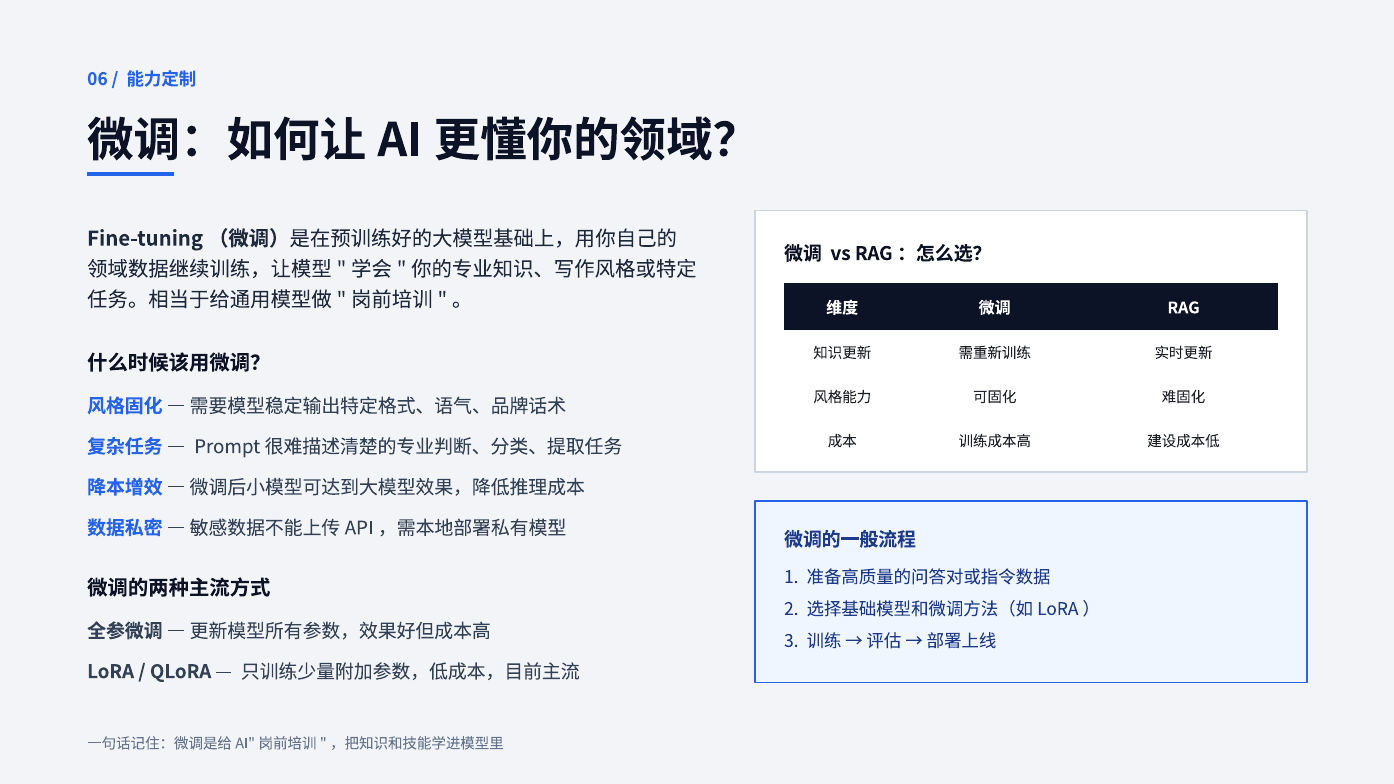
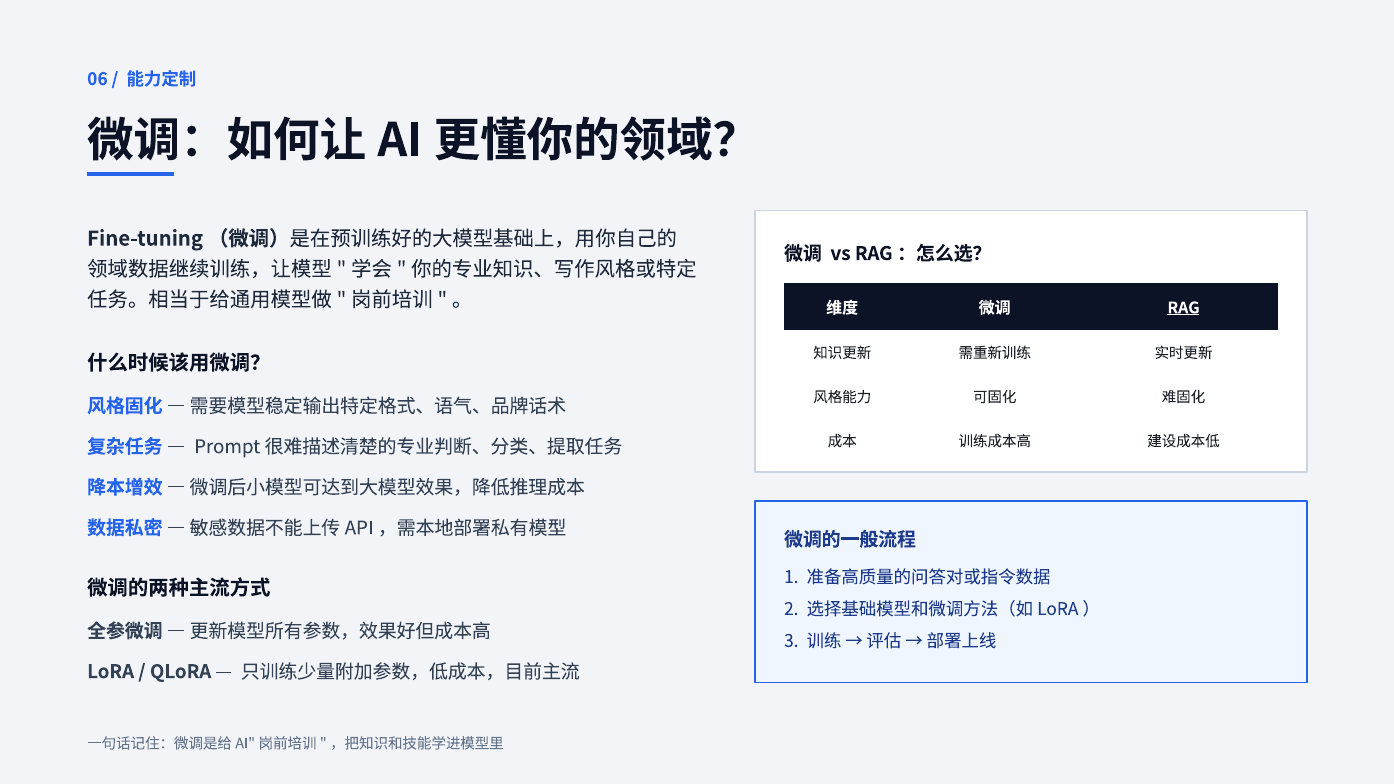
RAG underline: none -> present
